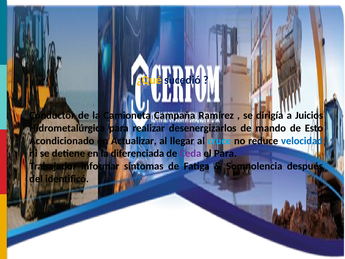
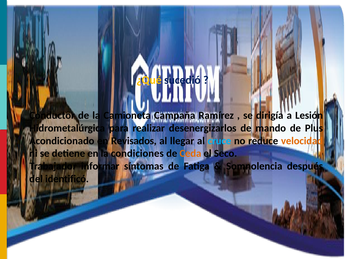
Juicios: Juicios -> Lesión
Esto: Esto -> Plus
Actualizar: Actualizar -> Revisados
velocidad colour: blue -> orange
diferenciada: diferenciada -> condiciones
Ceda colour: purple -> orange
el Para: Para -> Seco
